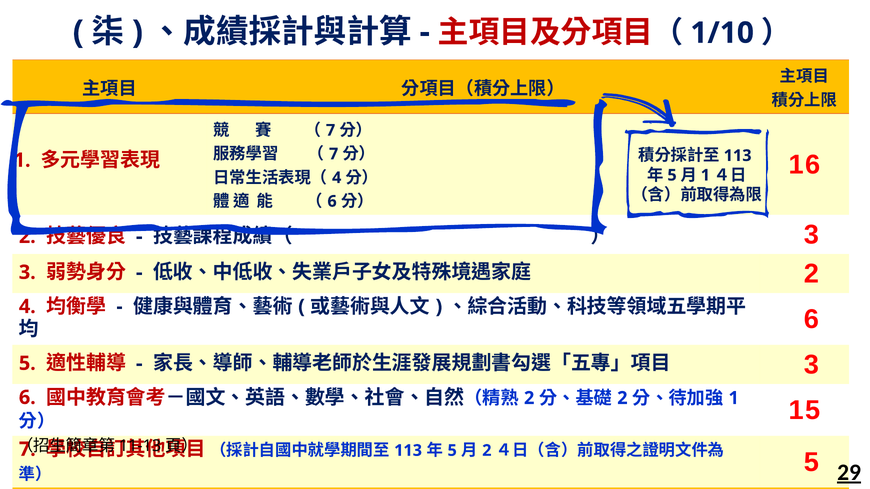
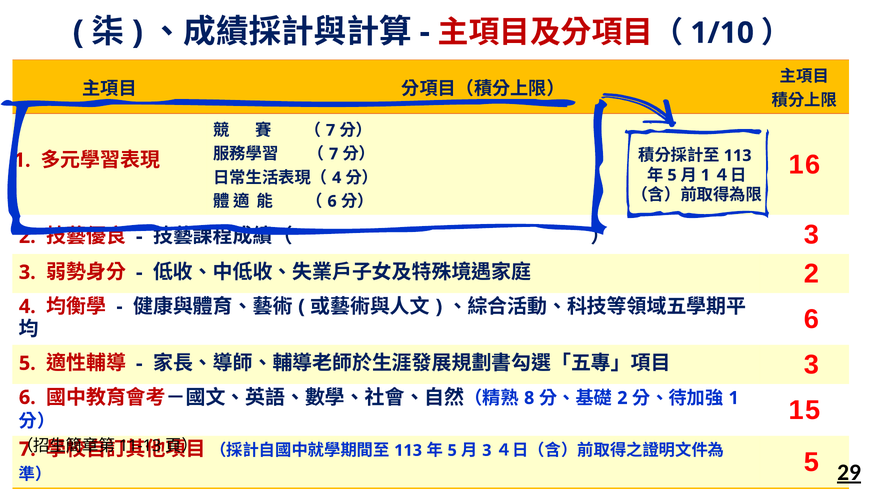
2 at (529, 398): 2 -> 8
2 at (487, 451): 2 -> 3
